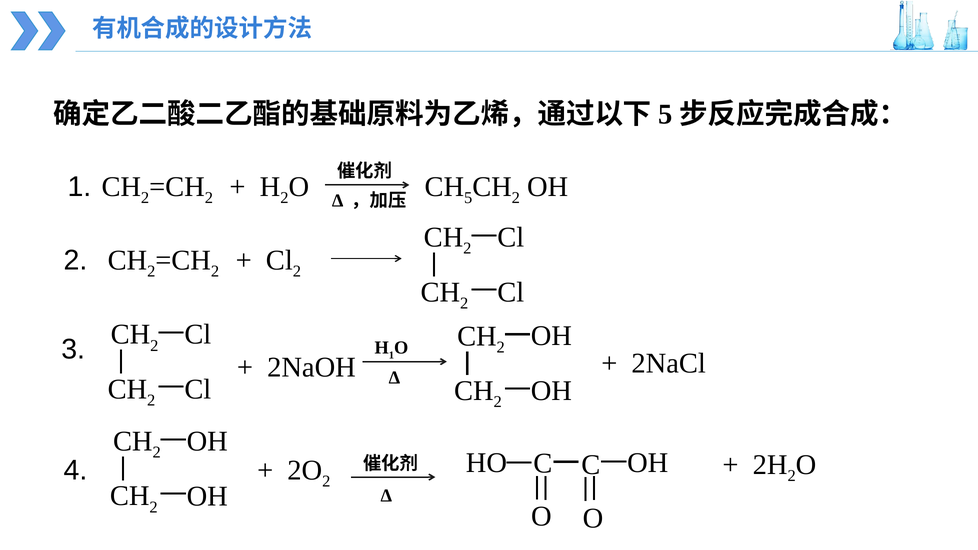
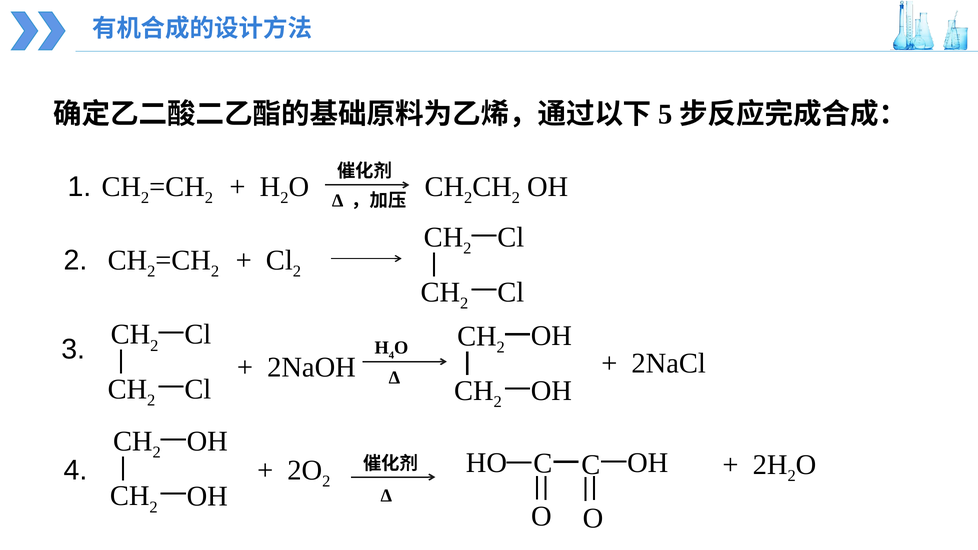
5 at (468, 198): 5 -> 2
1 at (391, 355): 1 -> 4
